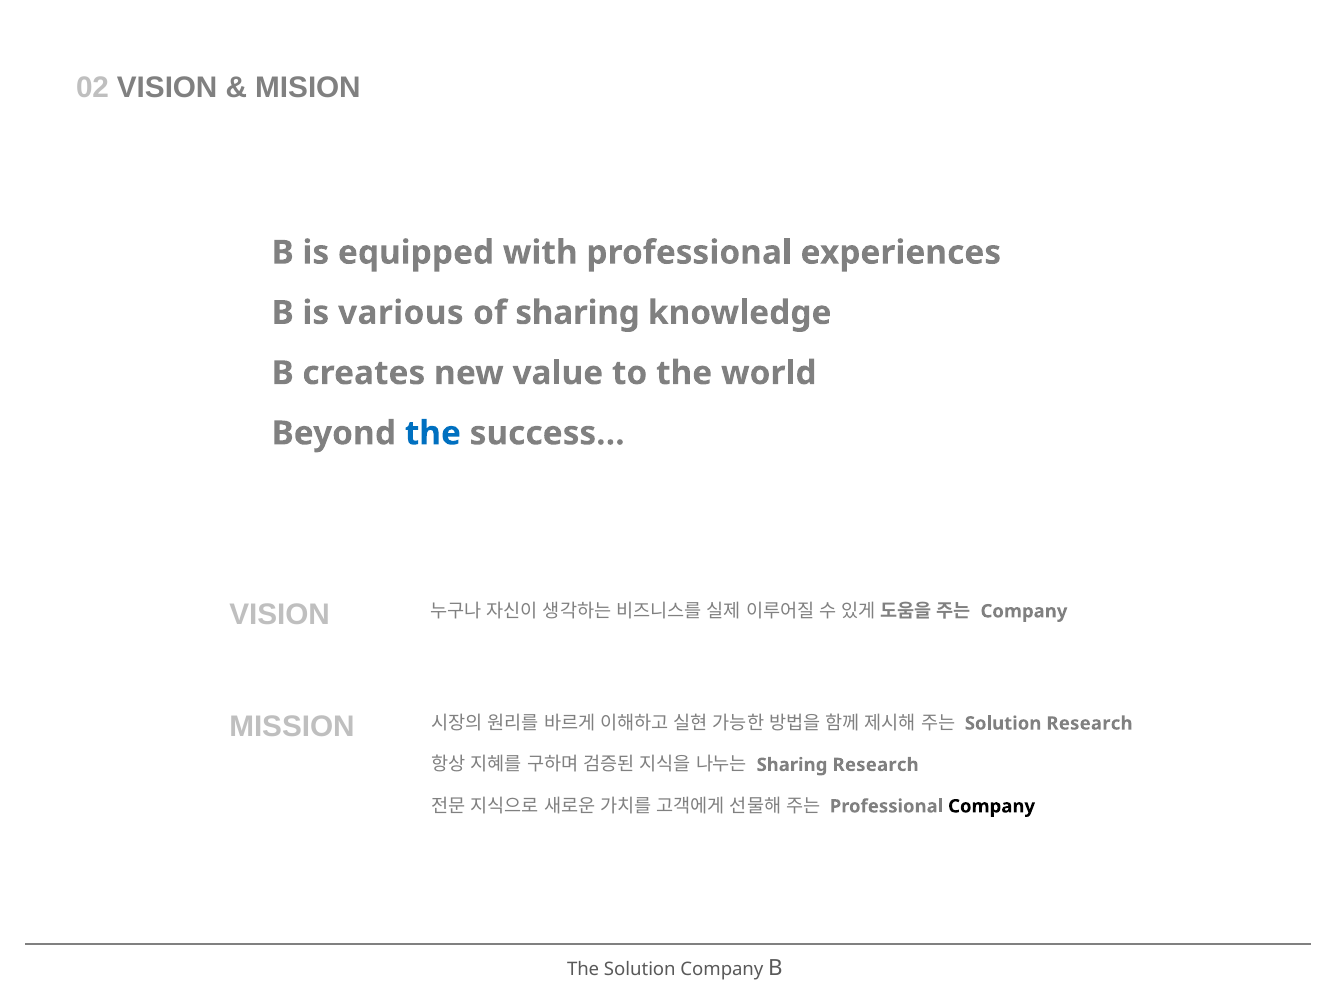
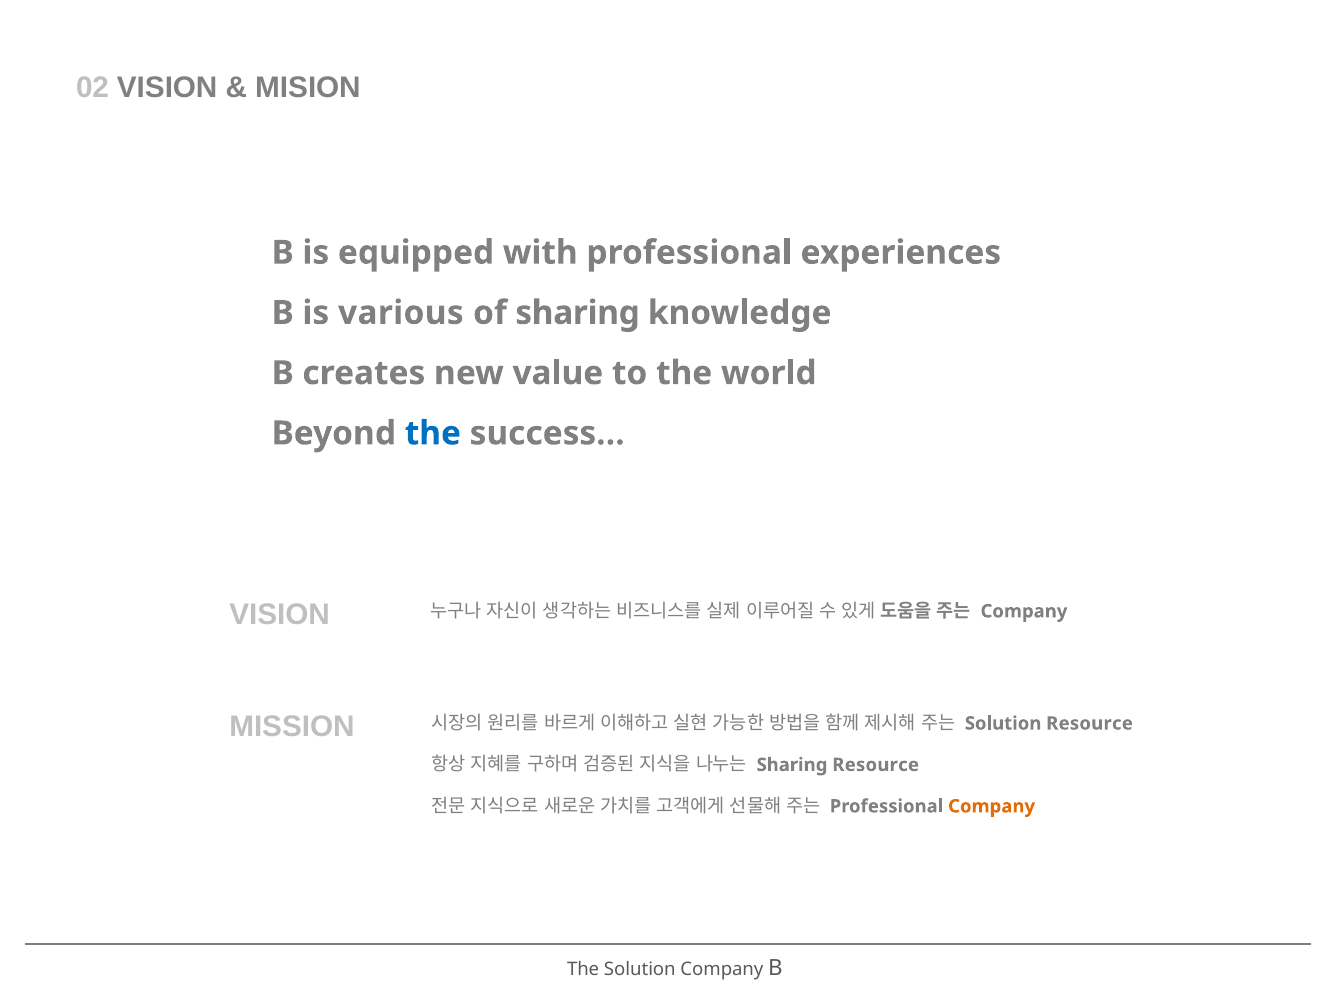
Solution Research: Research -> Resource
Sharing Research: Research -> Resource
Company at (992, 807) colour: black -> orange
